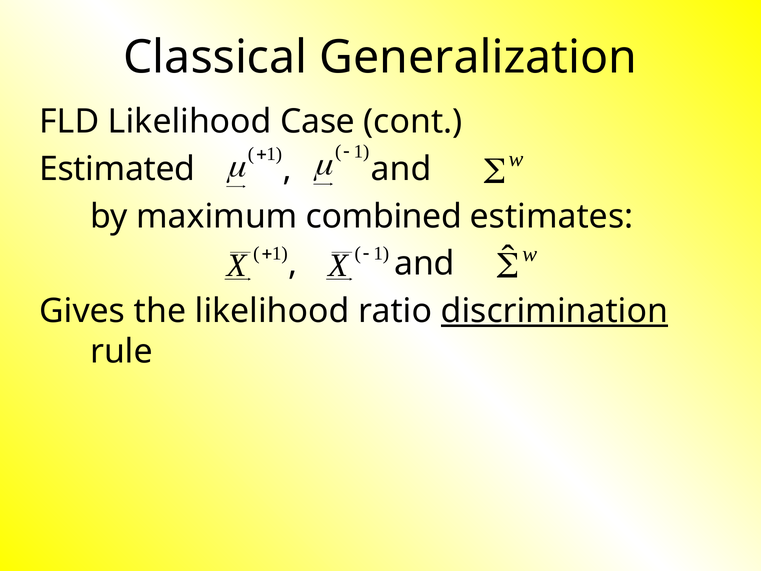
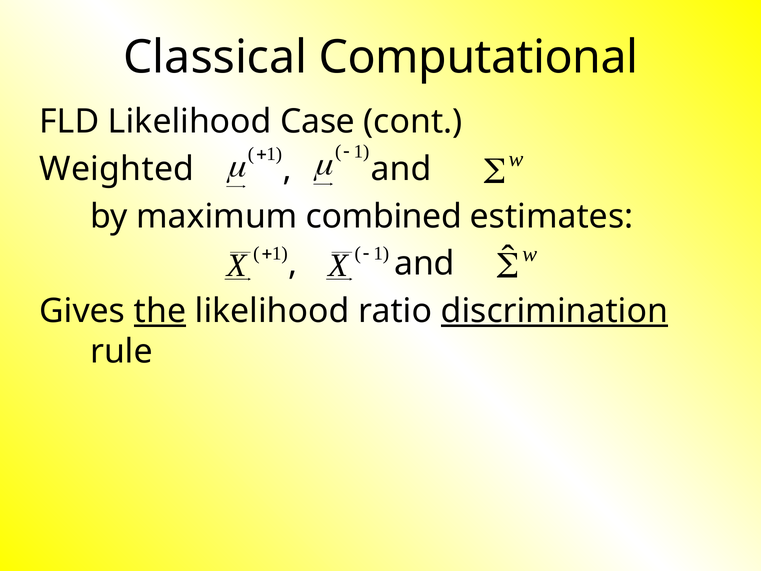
Generalization: Generalization -> Computational
Estimated: Estimated -> Weighted
the underline: none -> present
